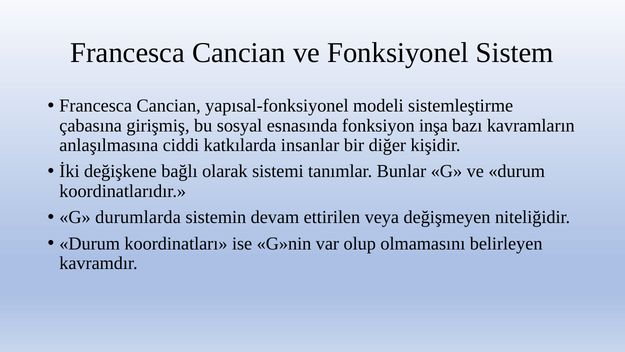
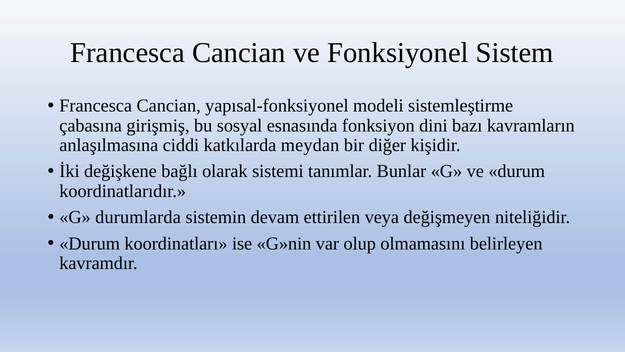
inşa: inşa -> dini
insanlar: insanlar -> meydan
